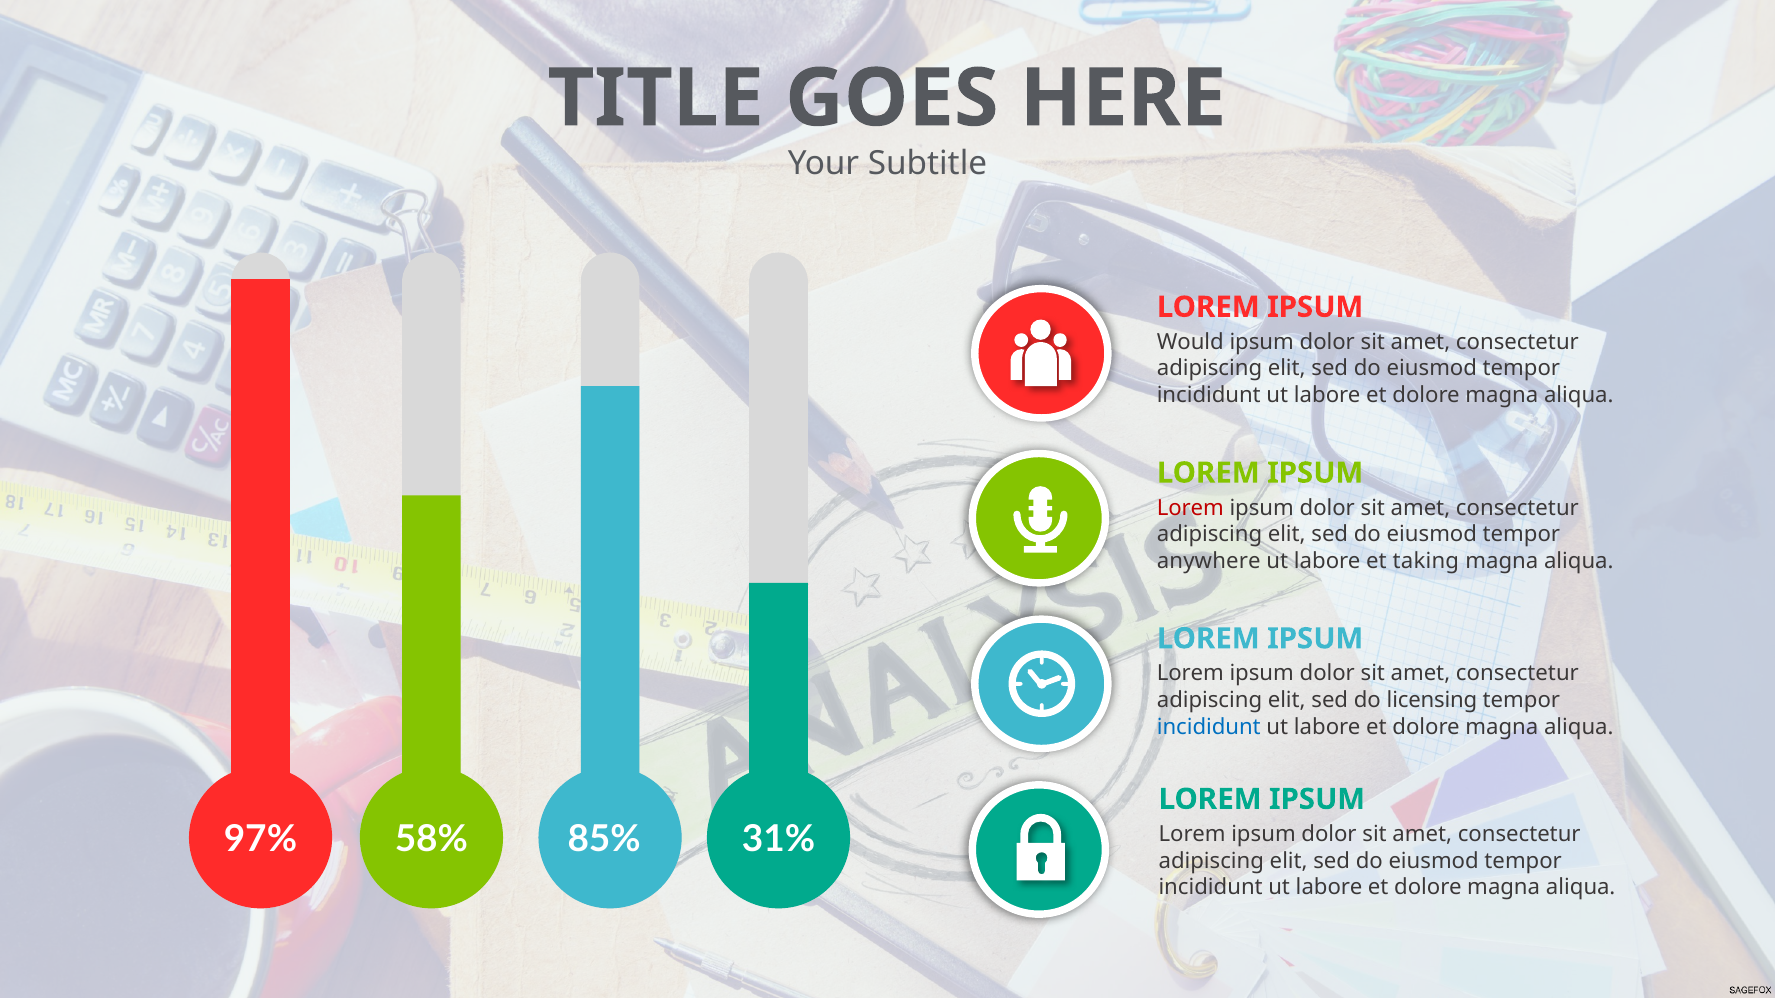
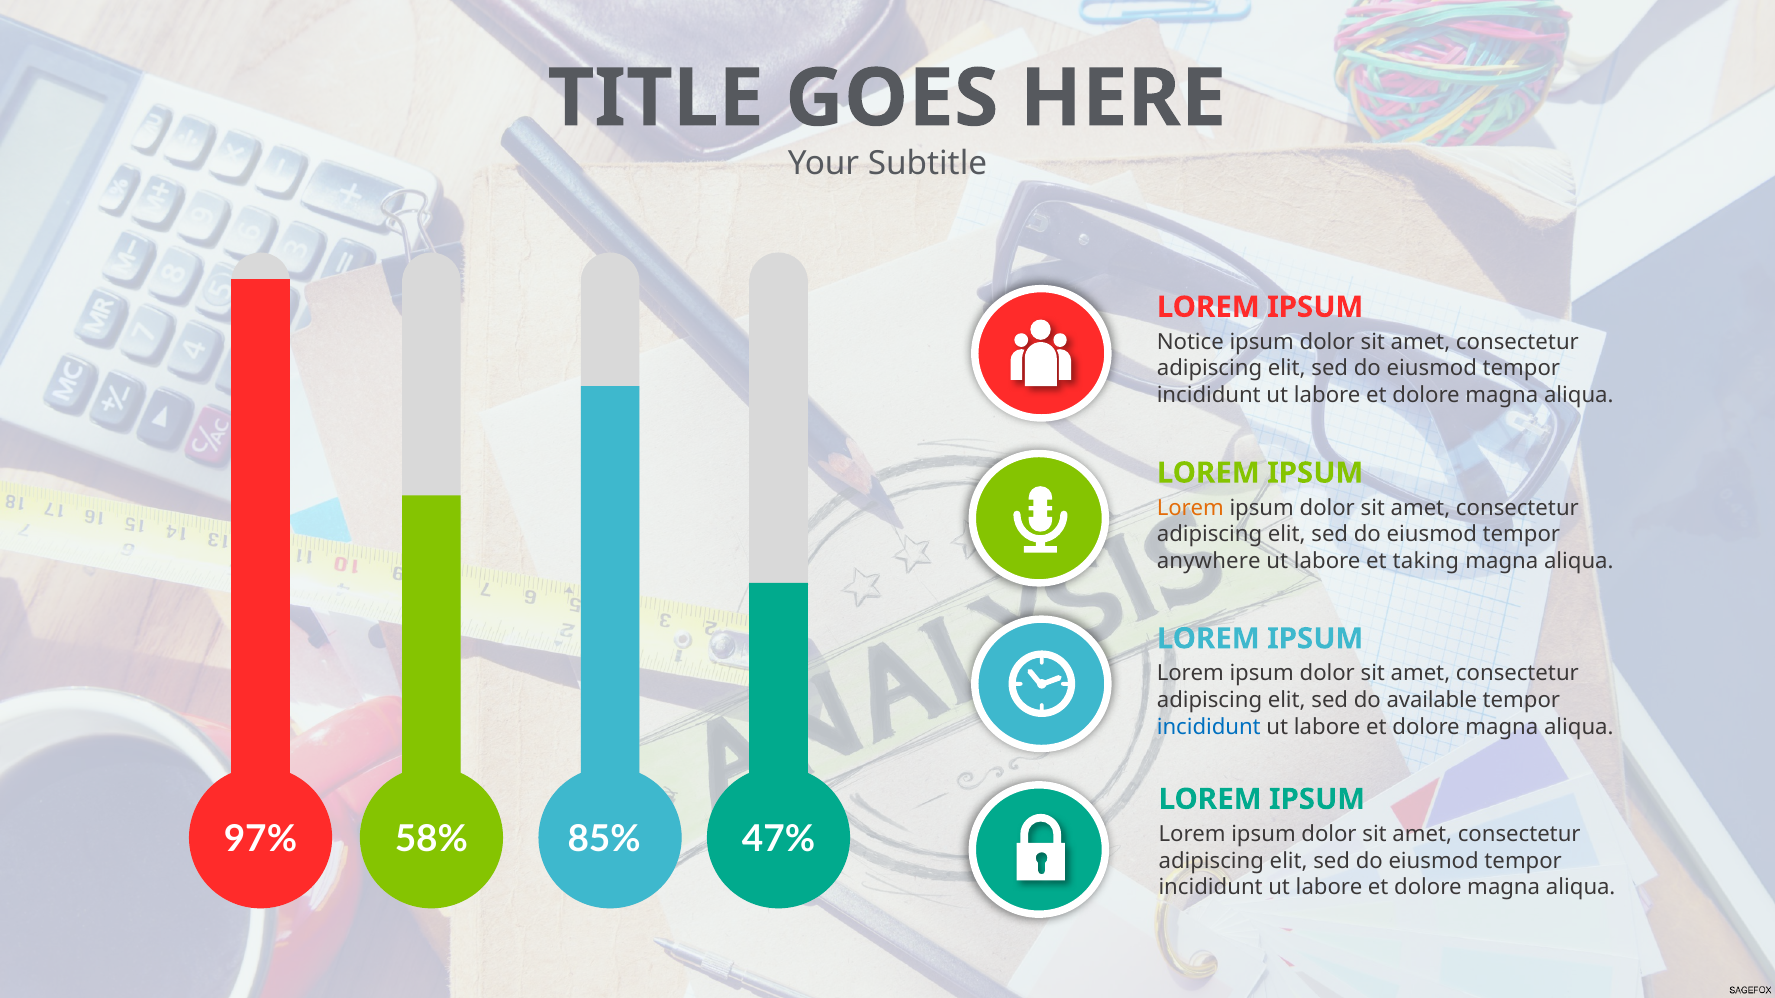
Would: Would -> Notice
Lorem at (1190, 508) colour: red -> orange
licensing: licensing -> available
31%: 31% -> 47%
